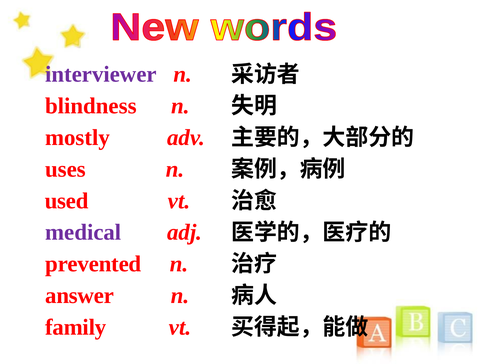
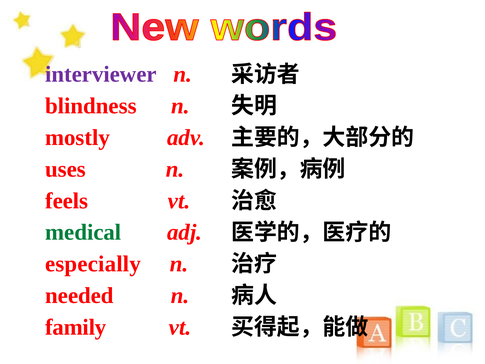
used: used -> feels
medical colour: purple -> green
prevented: prevented -> especially
answer: answer -> needed
